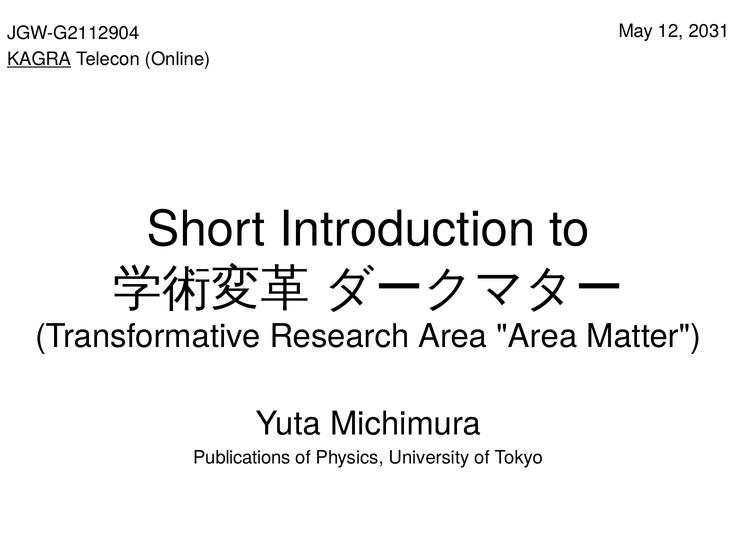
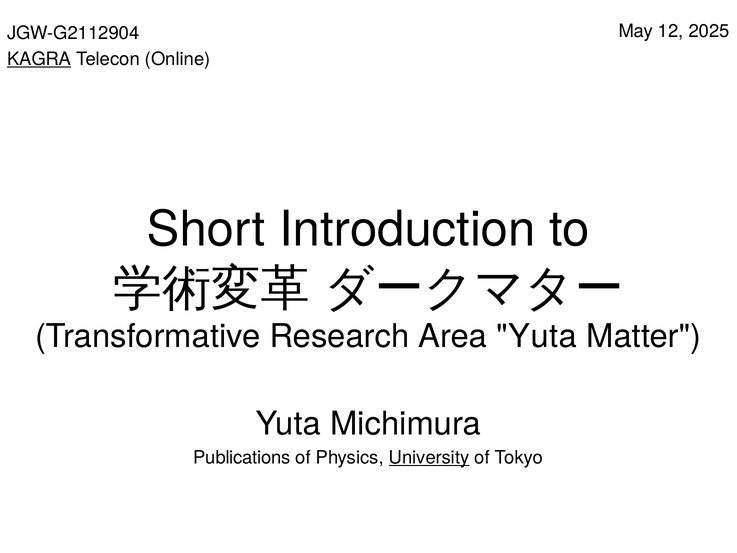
2031: 2031 -> 2025
Area Area: Area -> Yuta
University underline: none -> present
